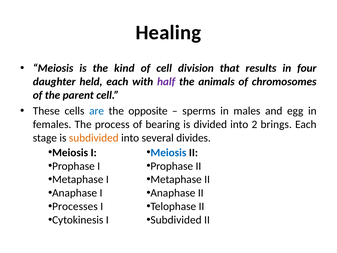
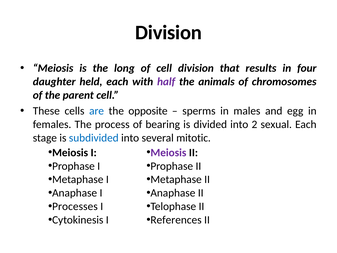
Healing at (168, 33): Healing -> Division
kind: kind -> long
brings: brings -> sexual
subdivided at (94, 138) colour: orange -> blue
divides: divides -> mitotic
Meiosis at (168, 152) colour: blue -> purple
Subdivided at (176, 220): Subdivided -> References
